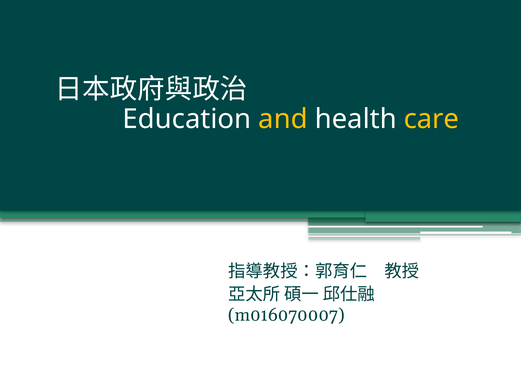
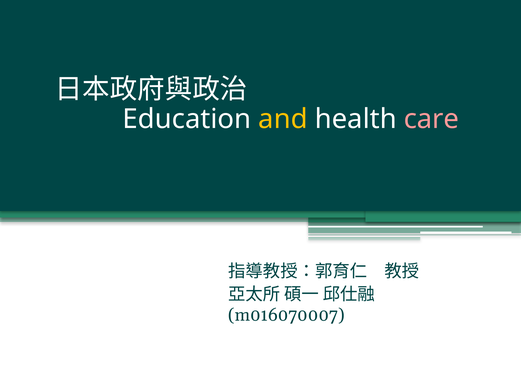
care colour: yellow -> pink
